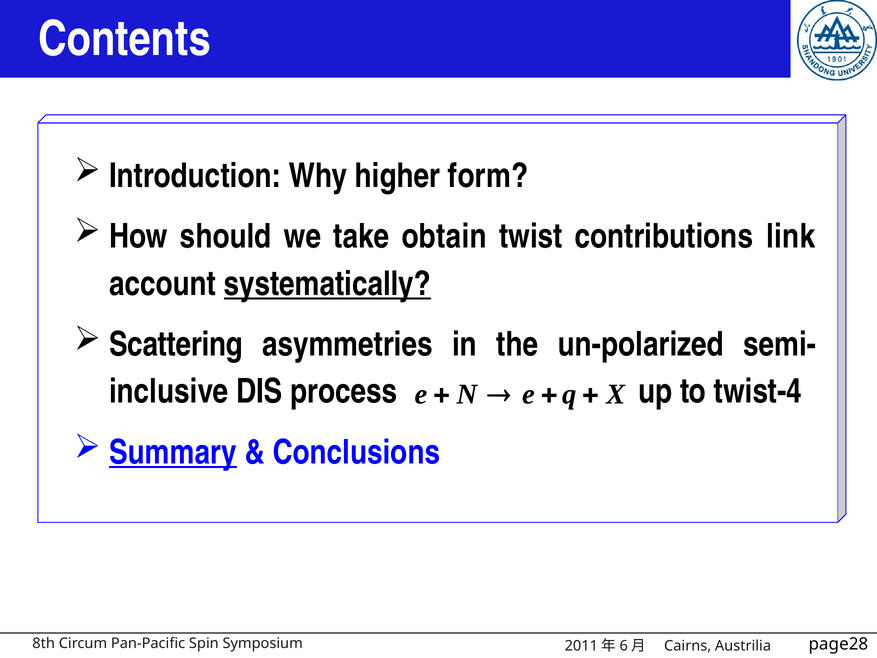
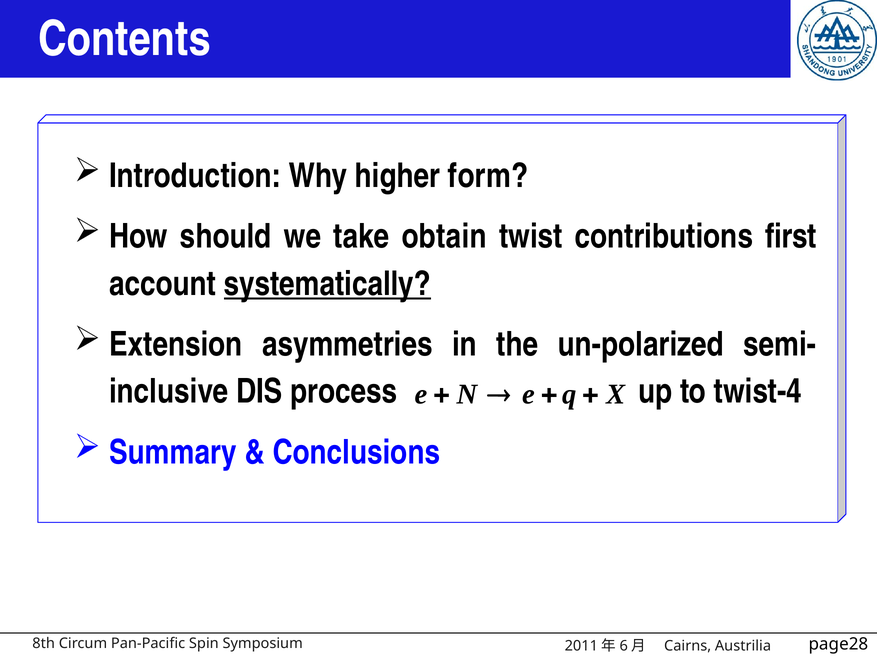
link: link -> first
Scattering: Scattering -> Extension
Summary underline: present -> none
